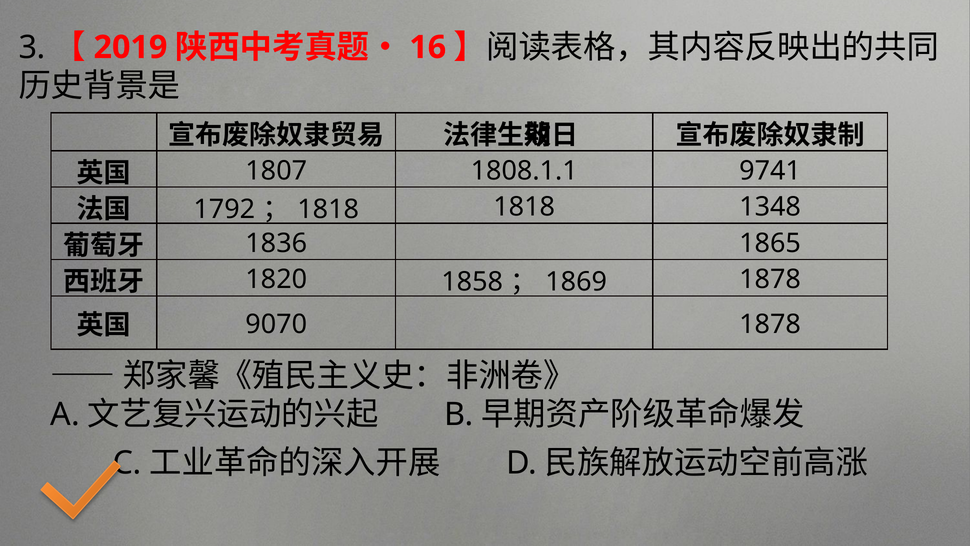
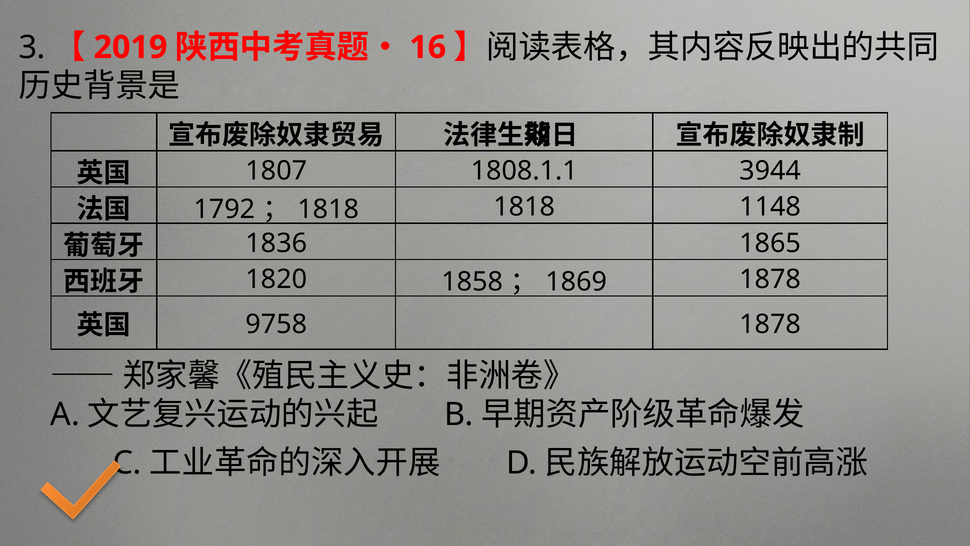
9741: 9741 -> 3944
1348: 1348 -> 1148
9070: 9070 -> 9758
